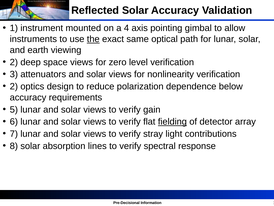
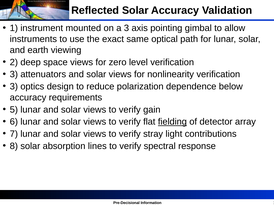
a 4: 4 -> 3
the underline: present -> none
2 at (14, 86): 2 -> 3
